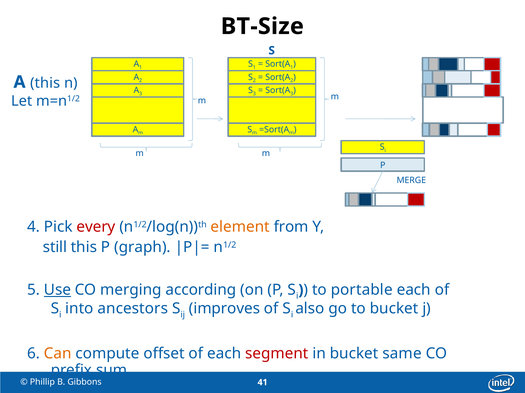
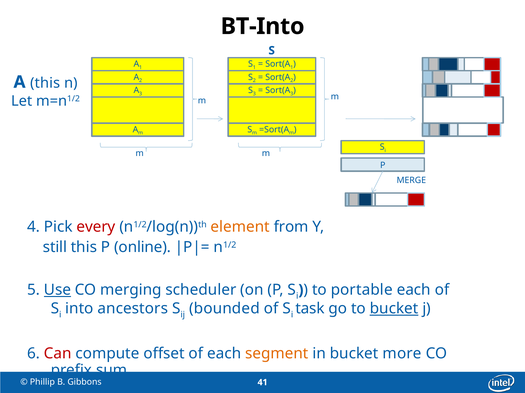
BT-Size: BT-Size -> BT-Into
graph: graph -> online
according: according -> scheduler
improves: improves -> bounded
also: also -> task
bucket at (394, 309) underline: none -> present
Can colour: orange -> red
segment colour: red -> orange
same: same -> more
